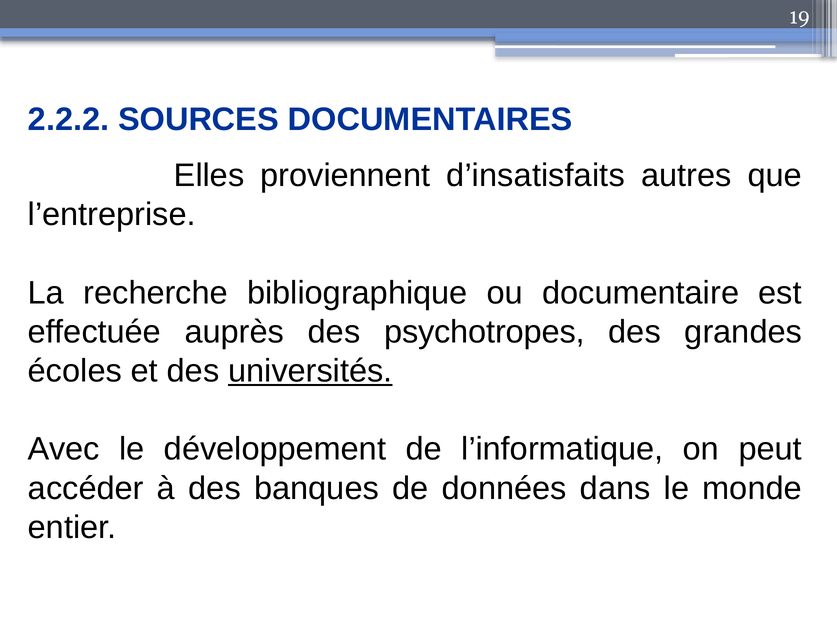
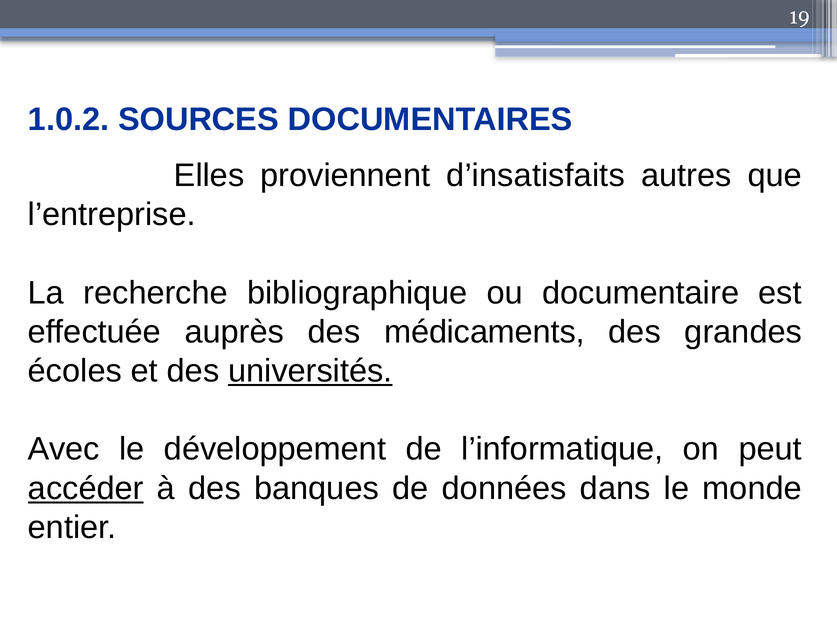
2.2.2: 2.2.2 -> 1.0.2
psychotropes: psychotropes -> médicaments
accéder underline: none -> present
